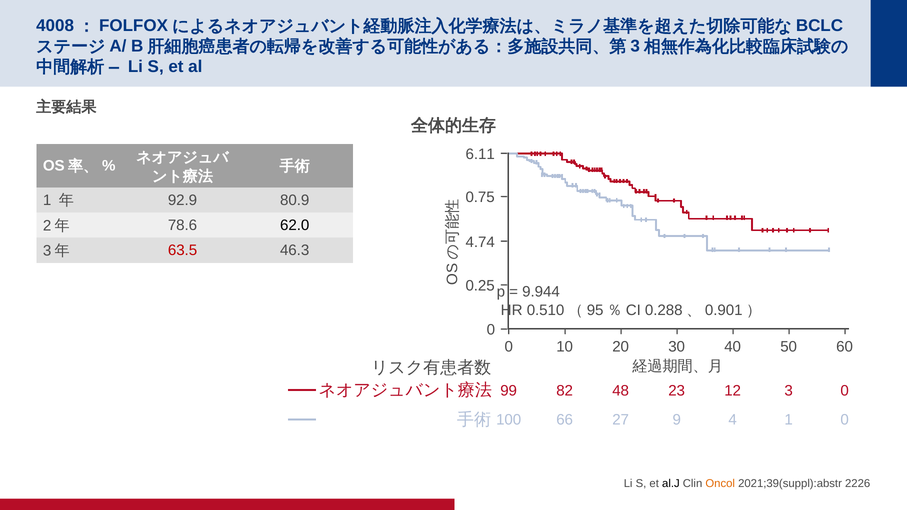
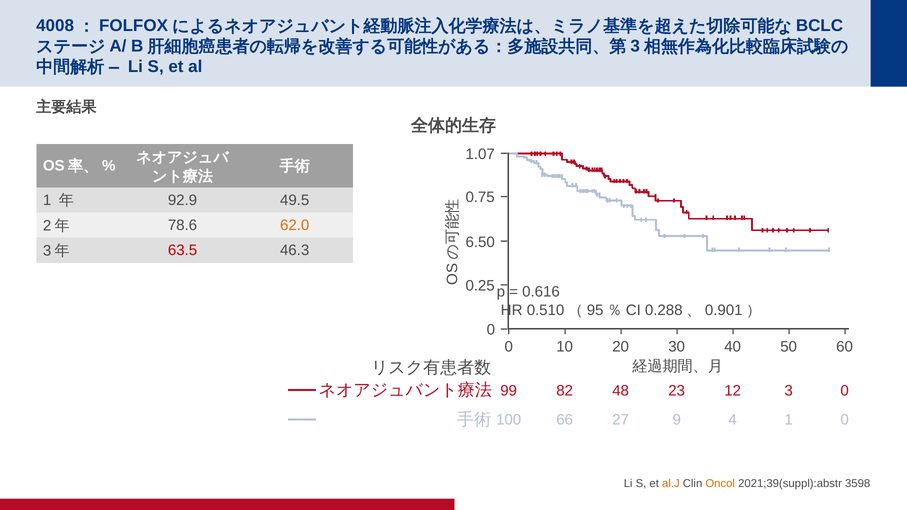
6.11: 6.11 -> 1.07
80.9: 80.9 -> 49.5
62.0 colour: black -> orange
4.74: 4.74 -> 6.50
9.944: 9.944 -> 0.616
al.J colour: black -> orange
2226: 2226 -> 3598
